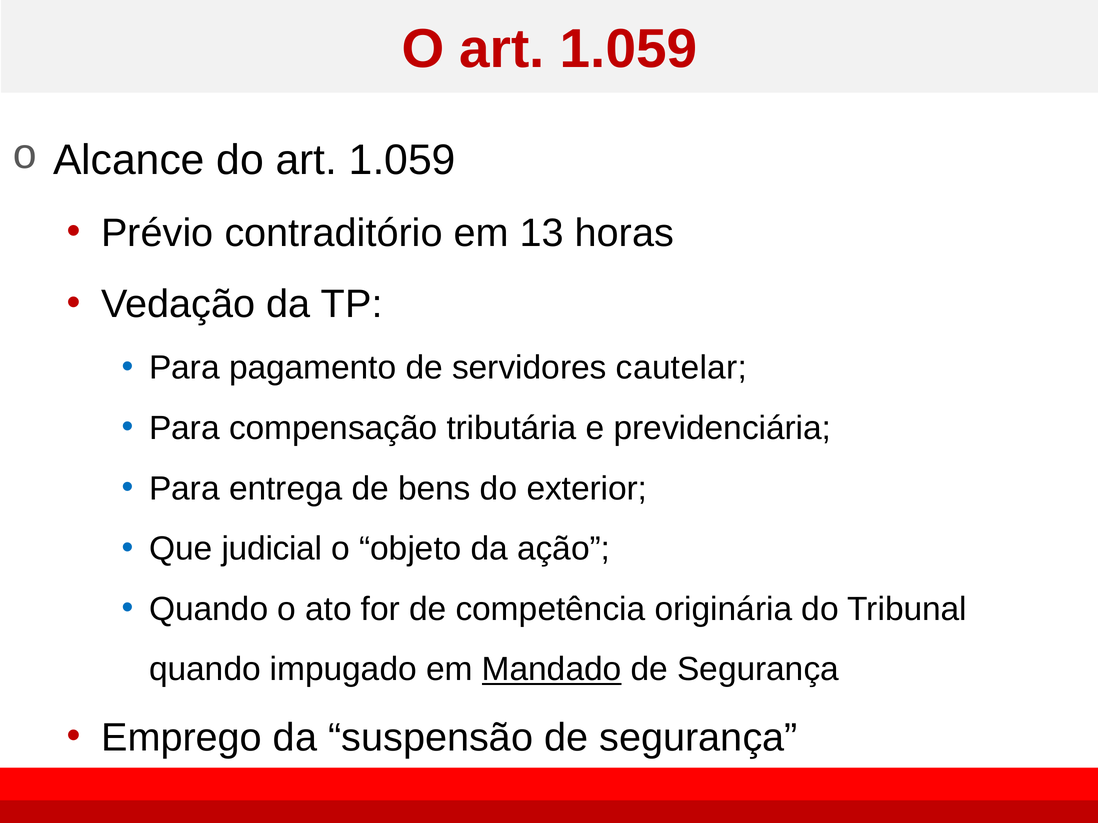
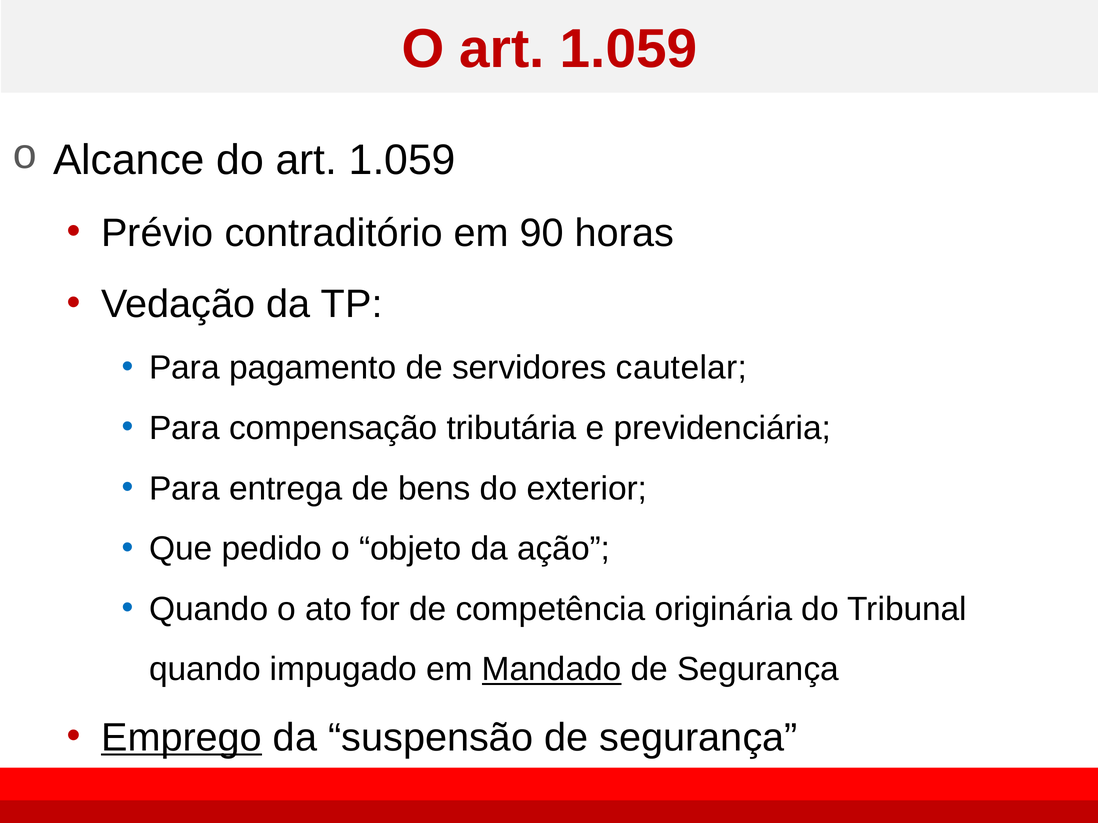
13: 13 -> 90
judicial: judicial -> pedido
Emprego underline: none -> present
